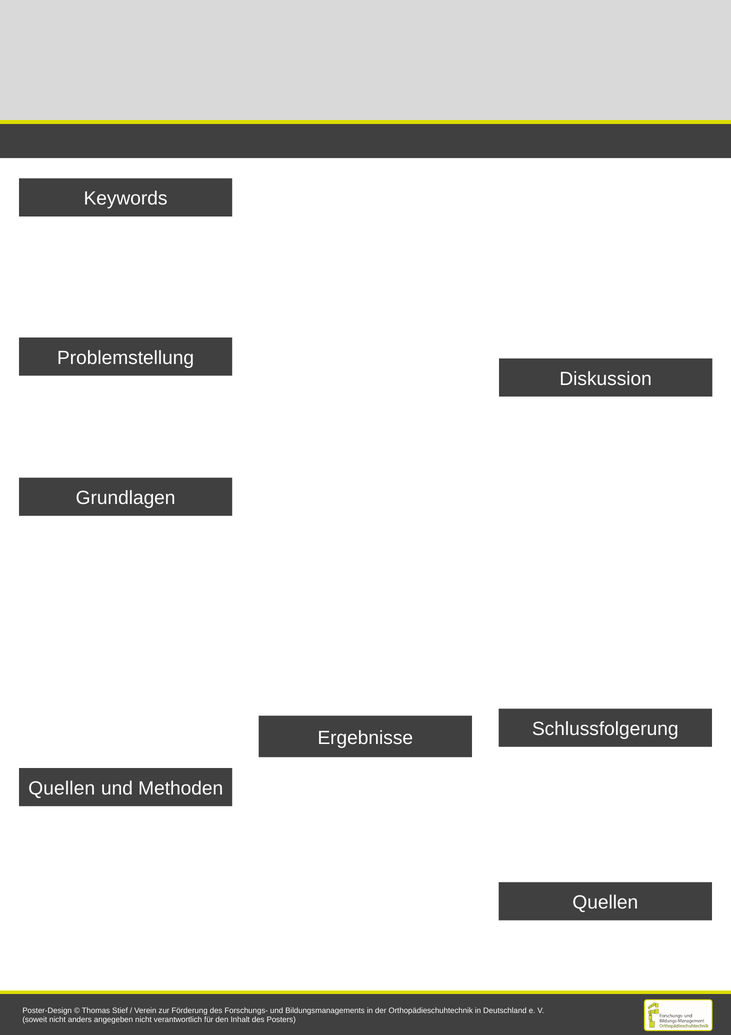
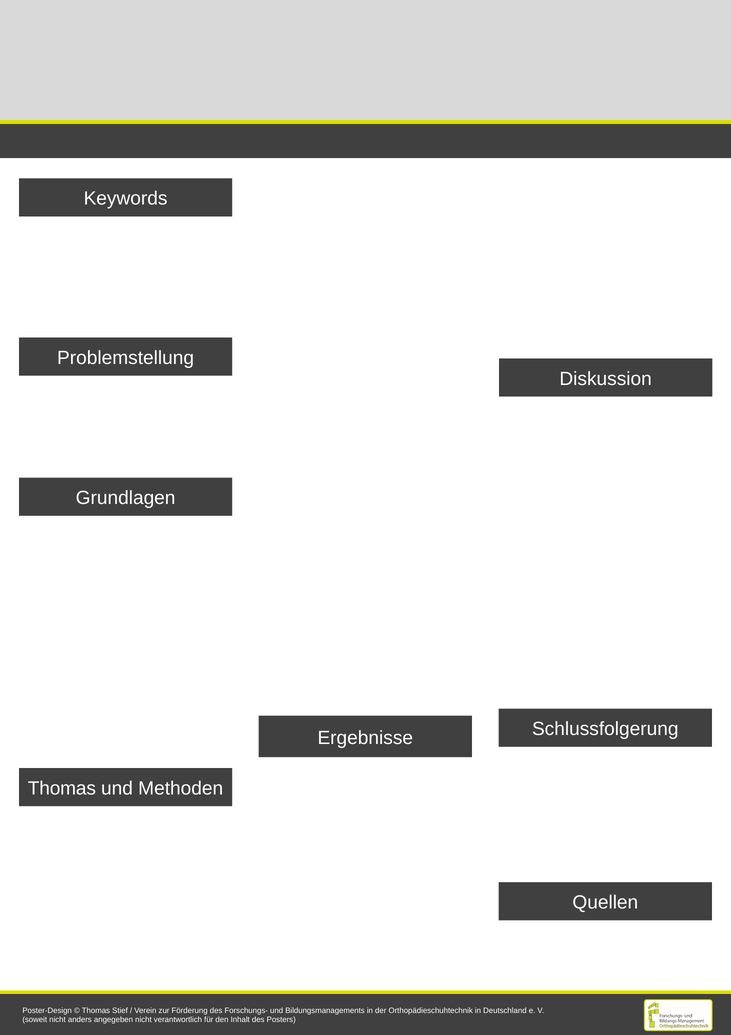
Quellen at (62, 788): Quellen -> Thomas
